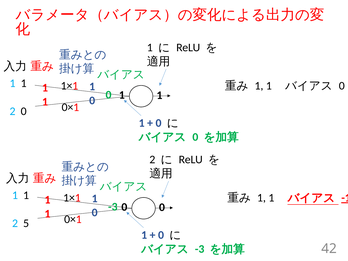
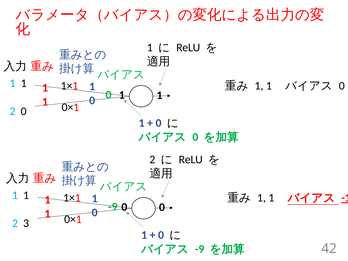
-3 at (113, 207): -3 -> -9
5: 5 -> 3
-3 at (200, 249): -3 -> -9
